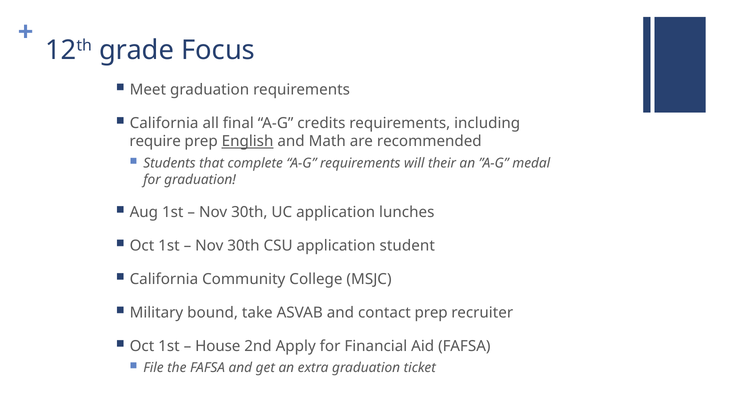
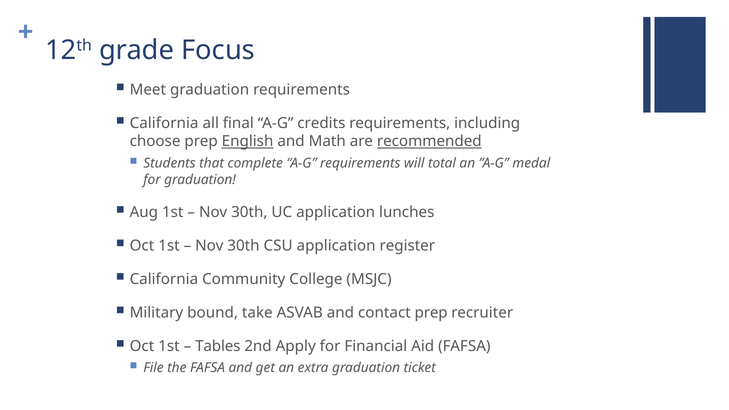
require: require -> choose
recommended underline: none -> present
their: their -> total
student: student -> register
House: House -> Tables
